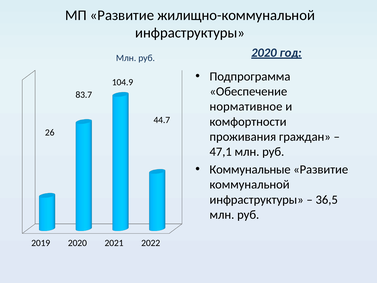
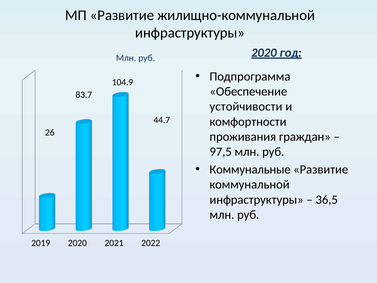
нормативное: нормативное -> устойчивости
47,1: 47,1 -> 97,5
